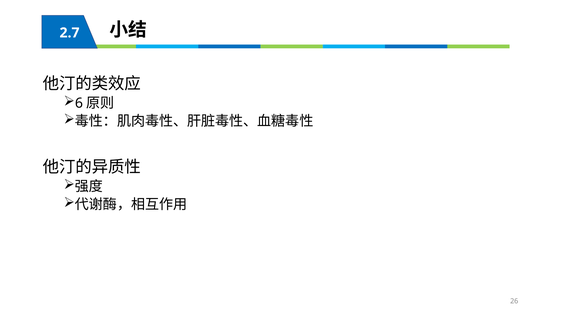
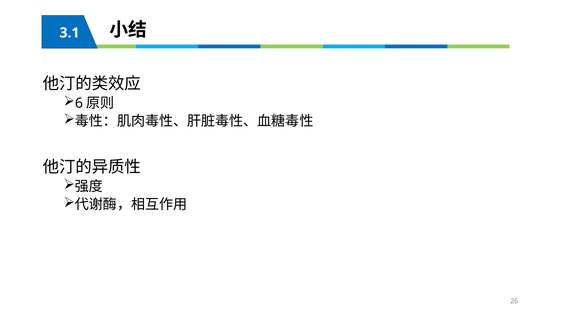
2.7: 2.7 -> 3.1
